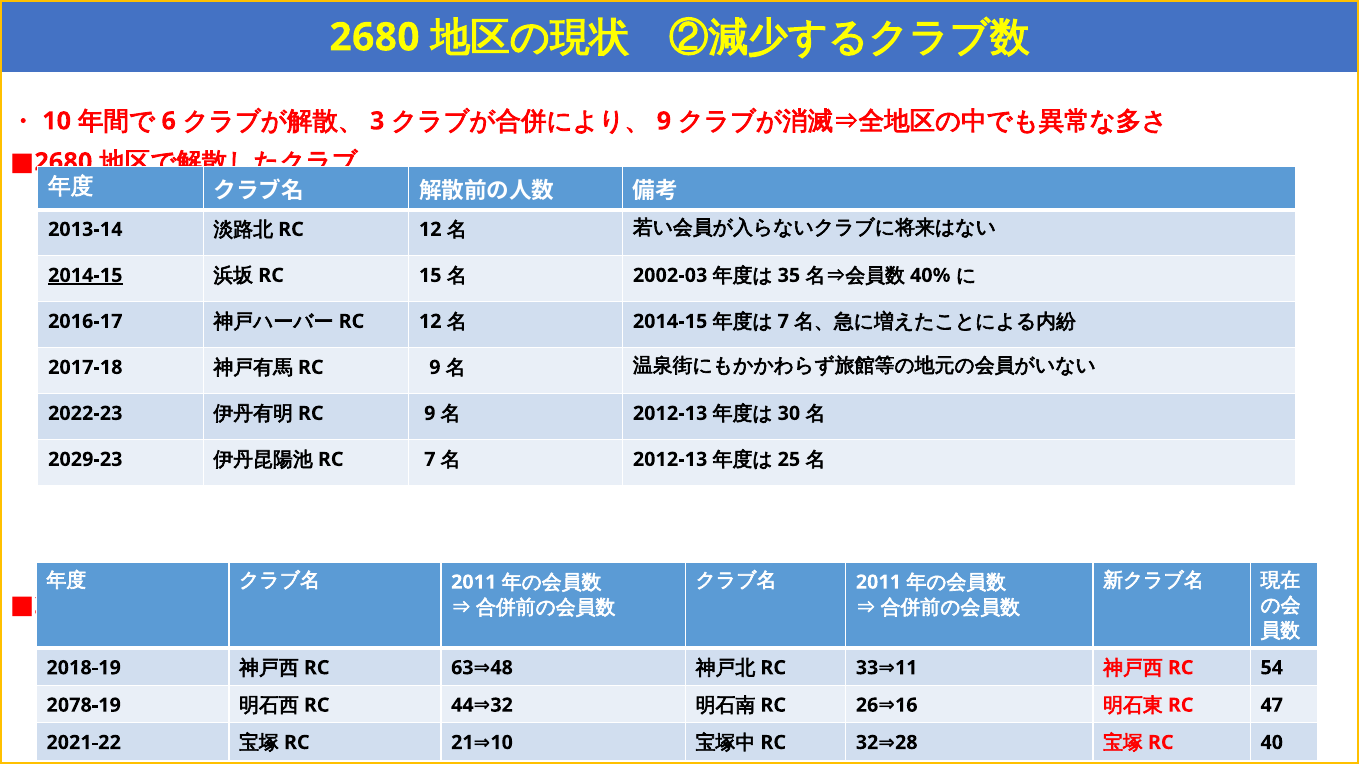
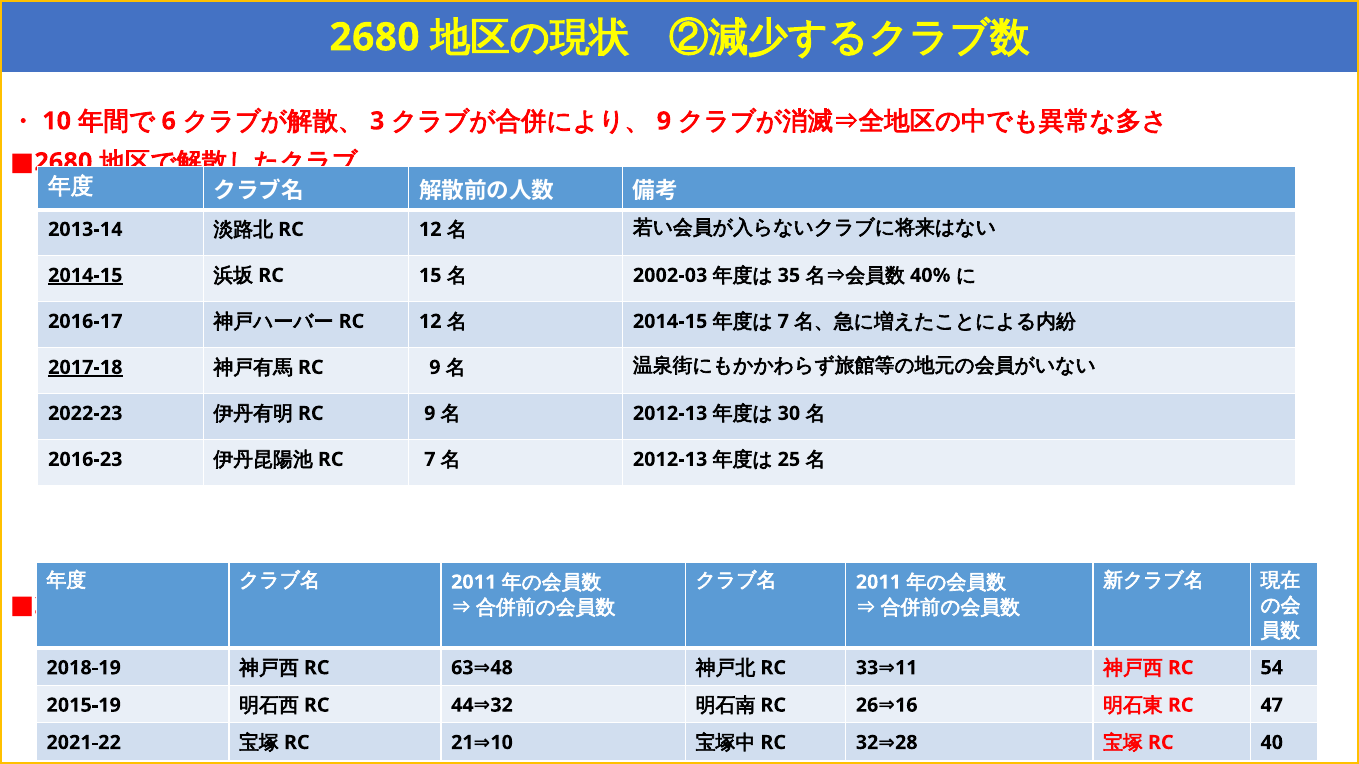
2017-18 underline: none -> present
2029-23: 2029-23 -> 2016-23
2078-19: 2078-19 -> 2015-19
